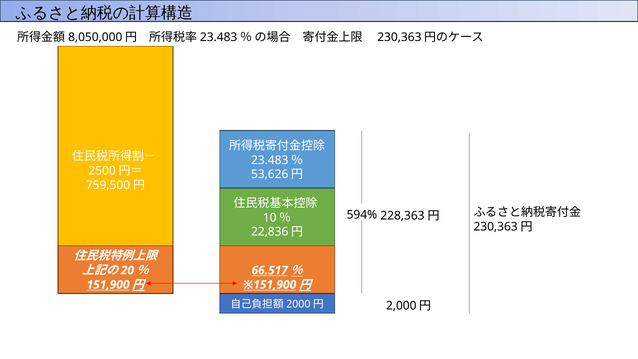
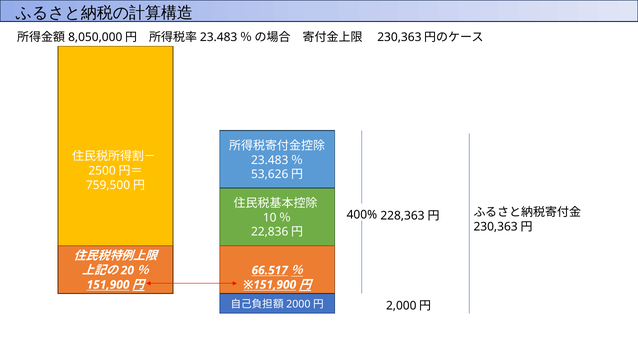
594%: 594% -> 400%
